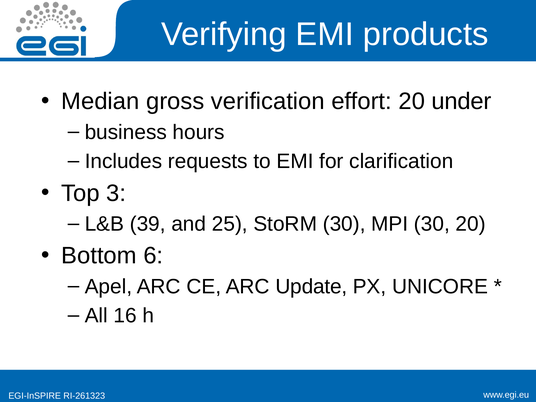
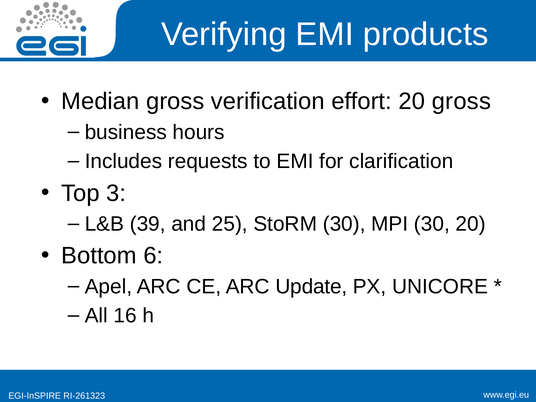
20 under: under -> gross
